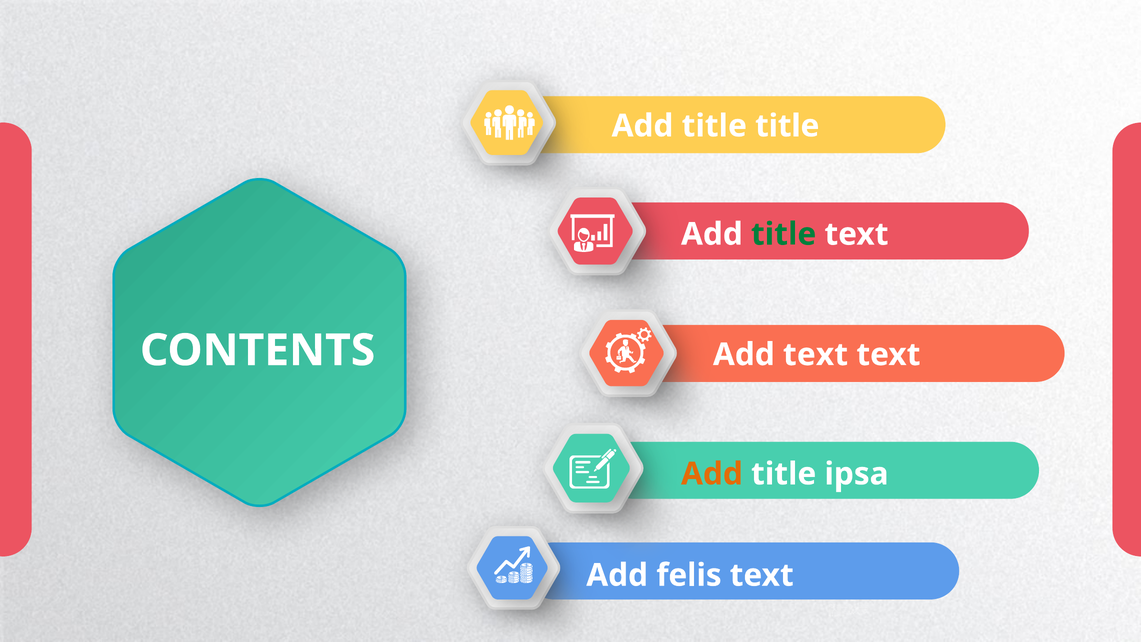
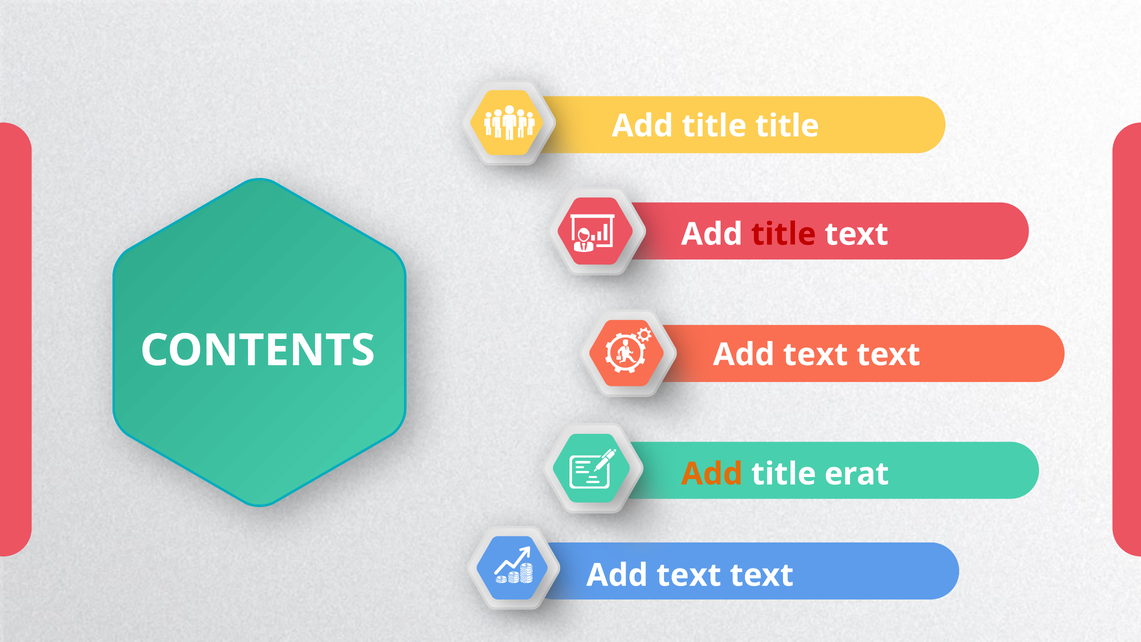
title at (784, 234) colour: green -> red
ipsa: ipsa -> erat
felis at (689, 575): felis -> text
